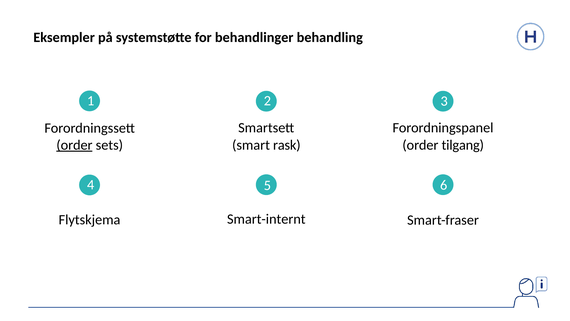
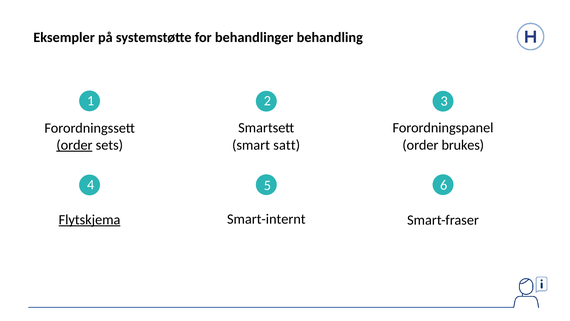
rask: rask -> satt
tilgang: tilgang -> brukes
Flytskjema underline: none -> present
